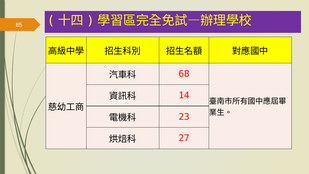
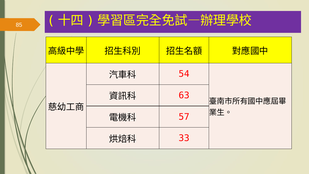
68: 68 -> 54
14: 14 -> 63
23: 23 -> 57
27: 27 -> 33
